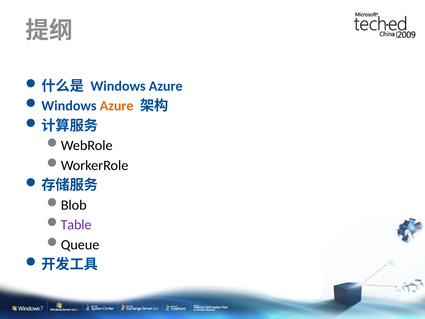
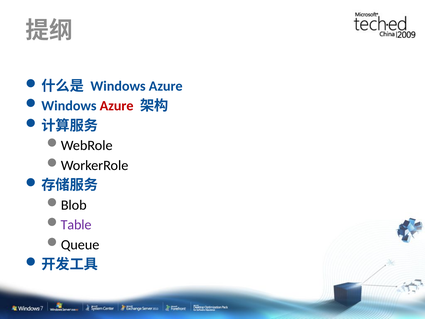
Azure at (117, 106) colour: orange -> red
